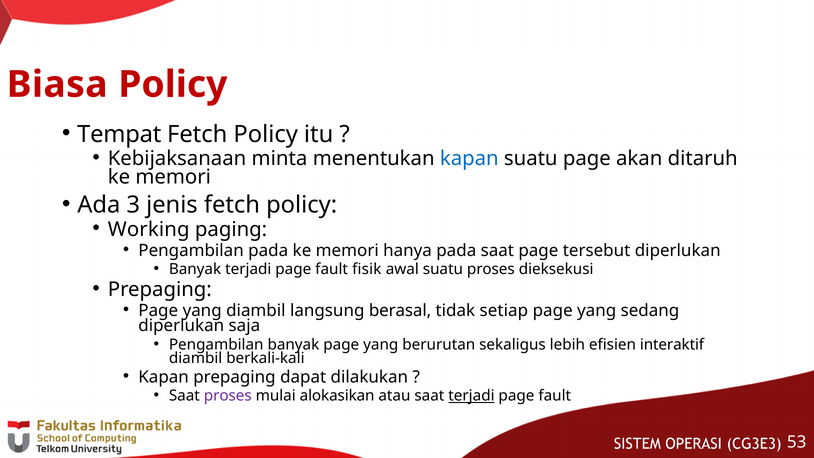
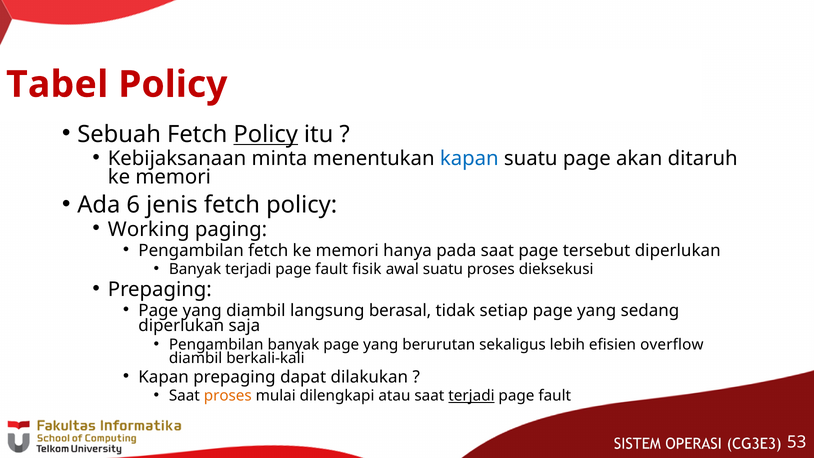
Biasa: Biasa -> Tabel
Tempat: Tempat -> Sebuah
Policy at (266, 134) underline: none -> present
3: 3 -> 6
Pengambilan pada: pada -> fetch
interaktif: interaktif -> overflow
proses at (228, 396) colour: purple -> orange
alokasikan: alokasikan -> dilengkapi
